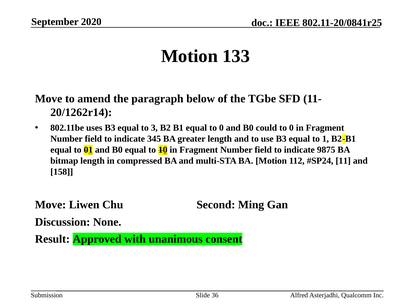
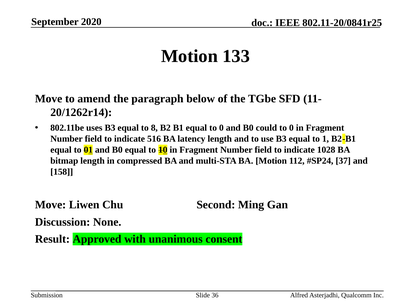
3: 3 -> 8
345: 345 -> 516
greater: greater -> latency
9875: 9875 -> 1028
11: 11 -> 37
